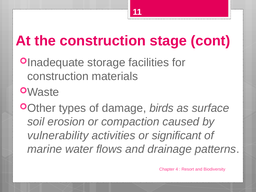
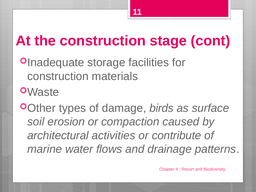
vulnerability: vulnerability -> architectural
significant: significant -> contribute
